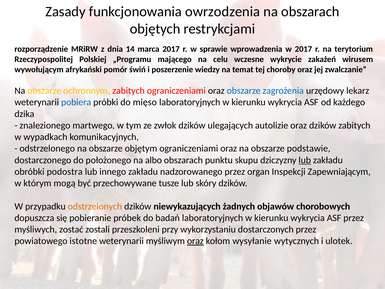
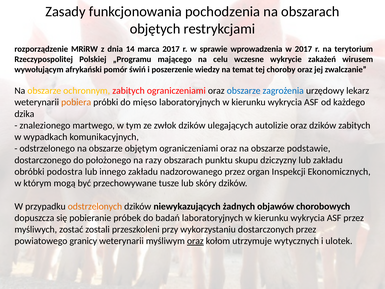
owrzodzenia: owrzodzenia -> pochodzenia
pobiera colour: blue -> orange
albo: albo -> razy
lub at (305, 160) underline: present -> none
Zapewniającym: Zapewniającym -> Ekonomicznych
istotne: istotne -> granicy
wysyłanie: wysyłanie -> utrzymuje
